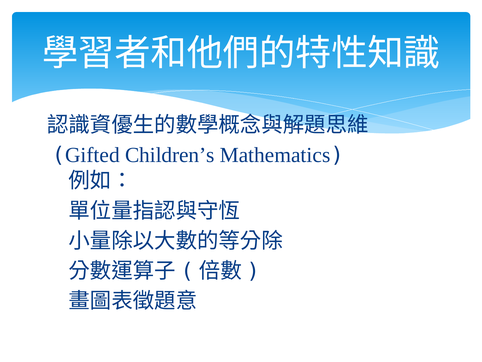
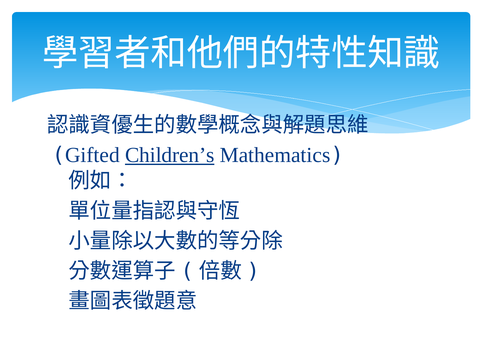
Children’s underline: none -> present
